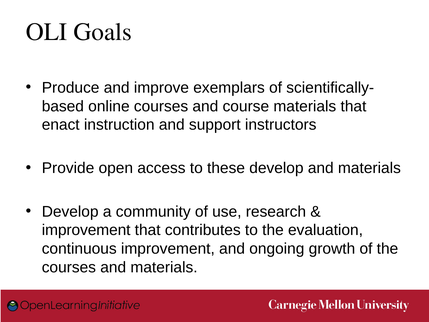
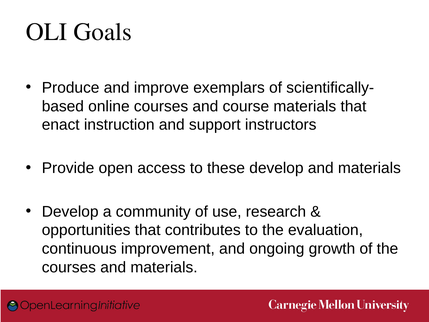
improvement at (86, 230): improvement -> opportunities
